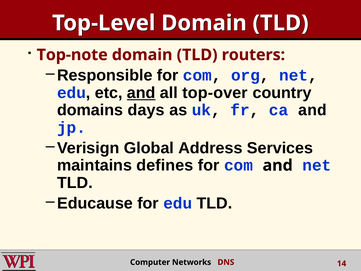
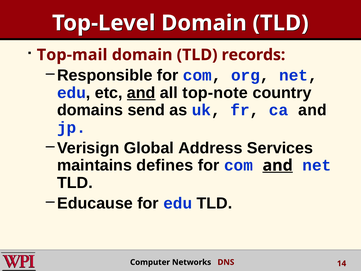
Top-note: Top-note -> Top-mail
routers: routers -> records
top-over: top-over -> top-note
days: days -> send
and at (278, 165) underline: none -> present
